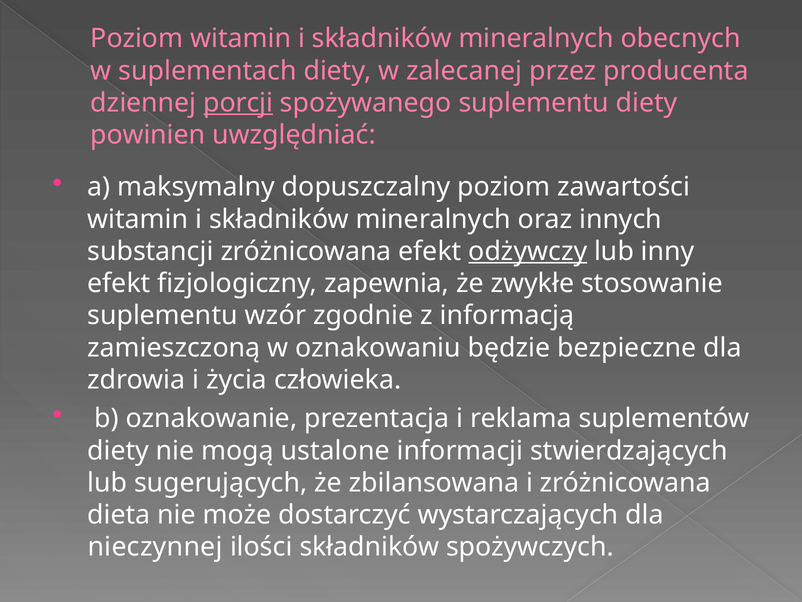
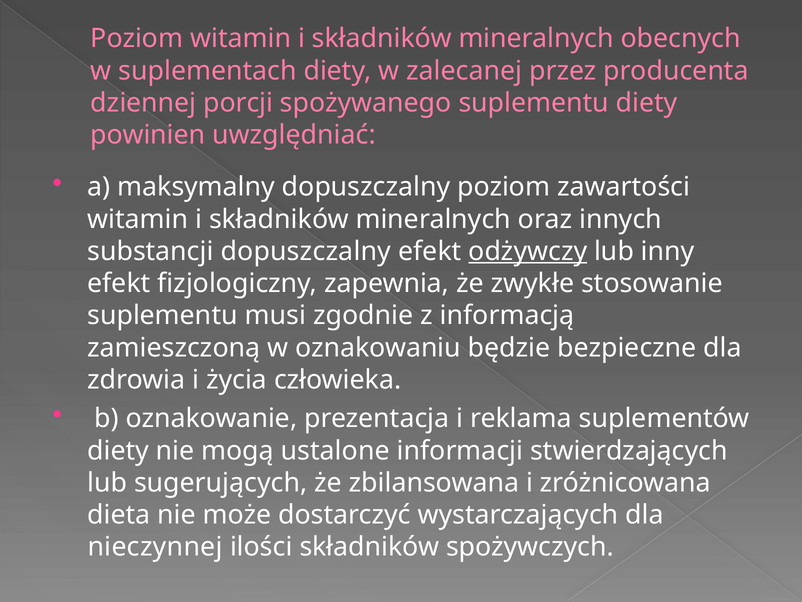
porcji underline: present -> none
substancji zróżnicowana: zróżnicowana -> dopuszczalny
wzór: wzór -> musi
